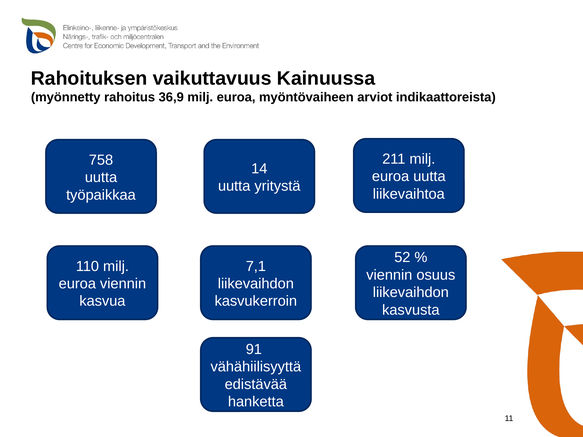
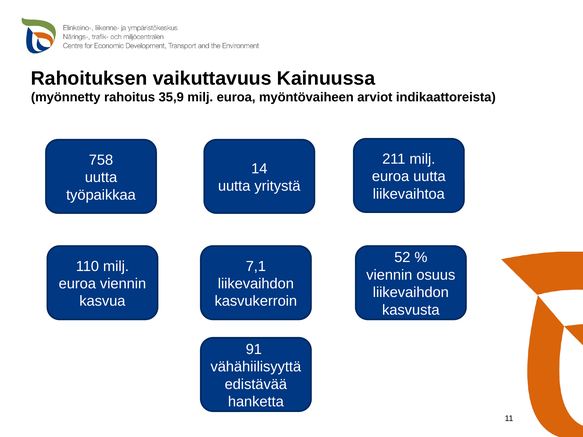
36,9: 36,9 -> 35,9
